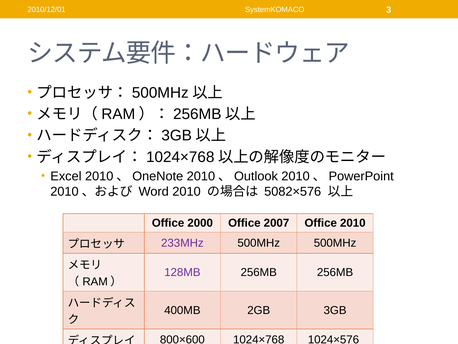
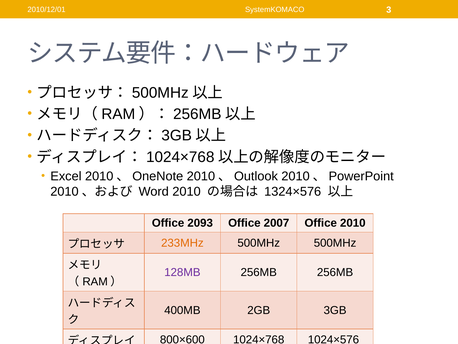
5082×576: 5082×576 -> 1324×576
2000: 2000 -> 2093
233MHz colour: purple -> orange
